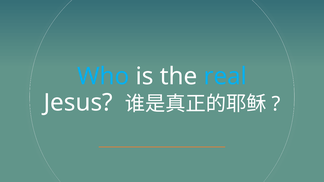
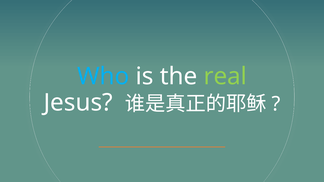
real colour: light blue -> light green
